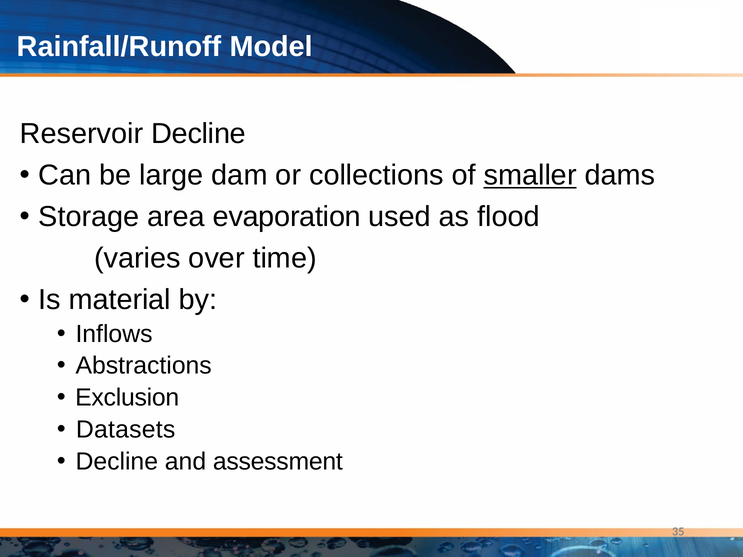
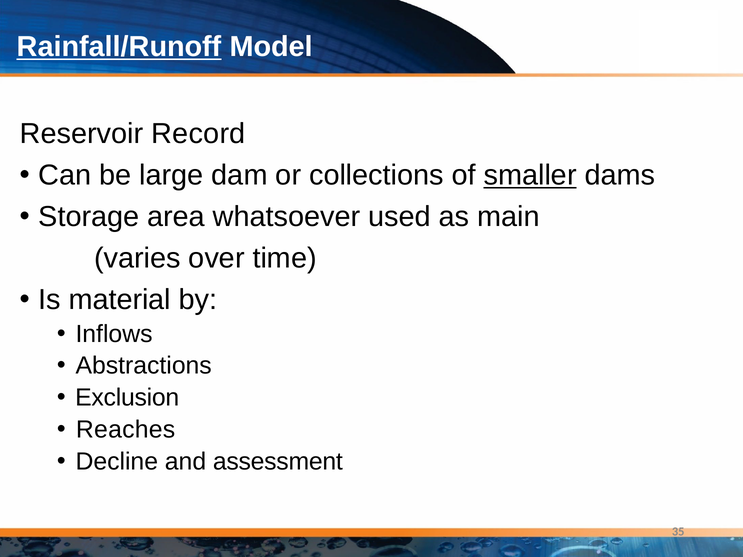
Rainfall/Runoff underline: none -> present
Reservoir Decline: Decline -> Record
evaporation: evaporation -> whatsoever
flood: flood -> main
Datasets: Datasets -> Reaches
